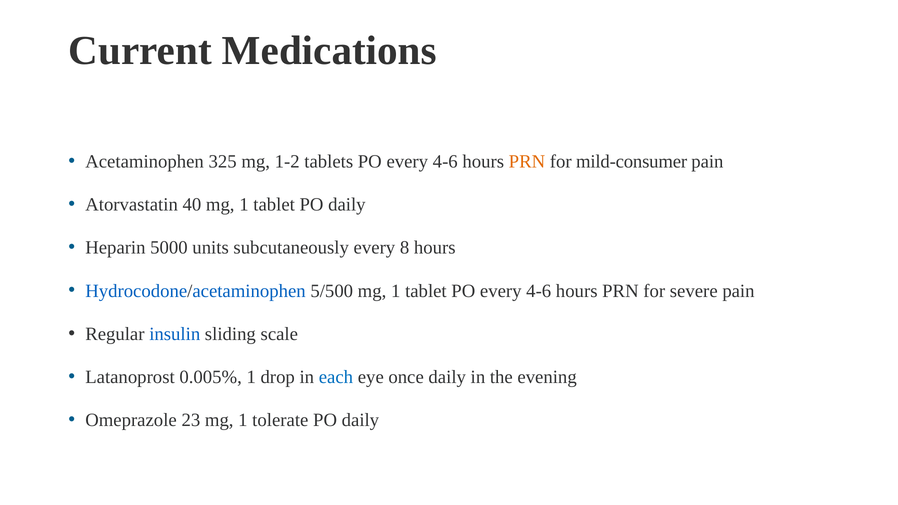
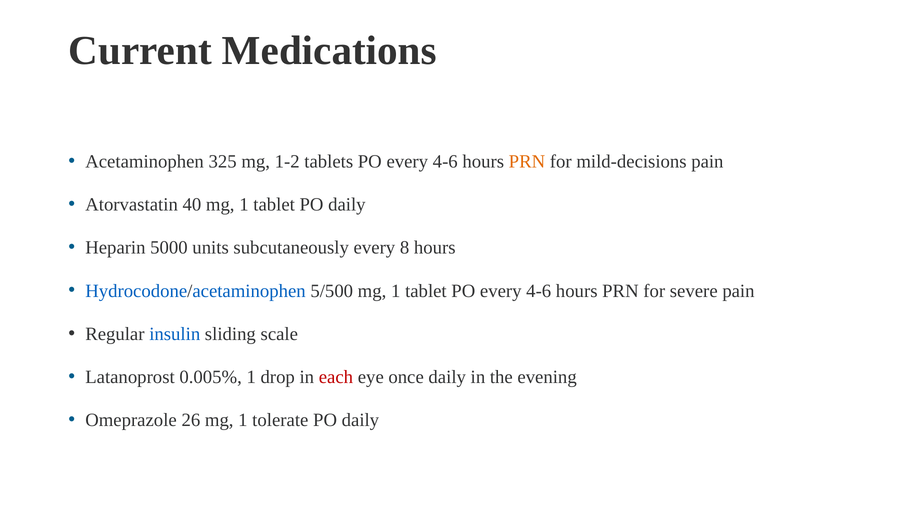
mild-consumer: mild-consumer -> mild-decisions
each colour: blue -> red
23: 23 -> 26
